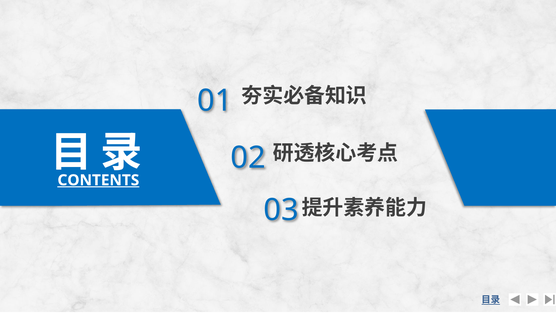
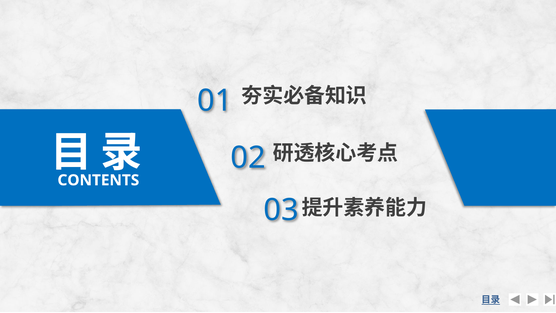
CONTENTS underline: present -> none
